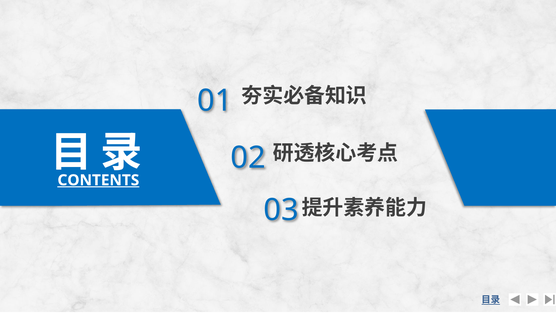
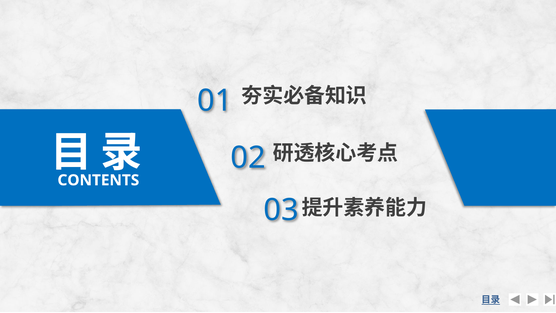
CONTENTS underline: present -> none
